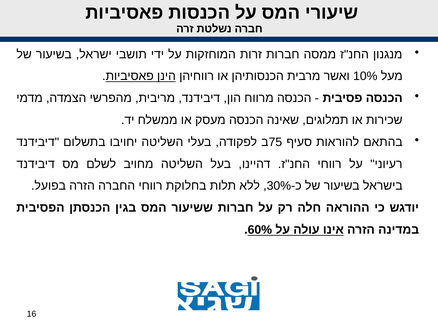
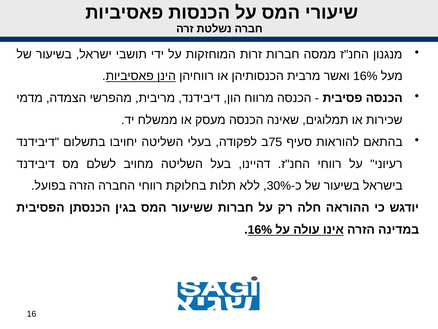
10% at (365, 76): 10% -> 16%
60% at (260, 229): 60% -> 16%
